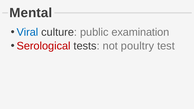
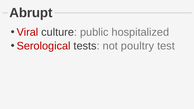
Mental: Mental -> Abrupt
Viral colour: blue -> red
examination: examination -> hospitalized
